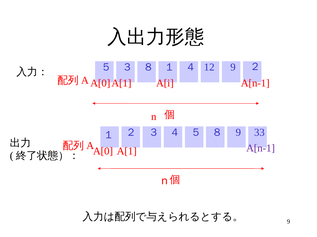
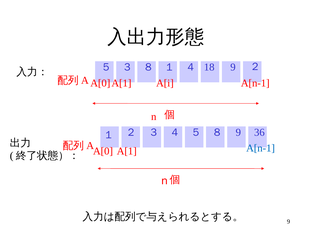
12: 12 -> 18
33: 33 -> 36
A[n-1 at (261, 149) colour: purple -> blue
